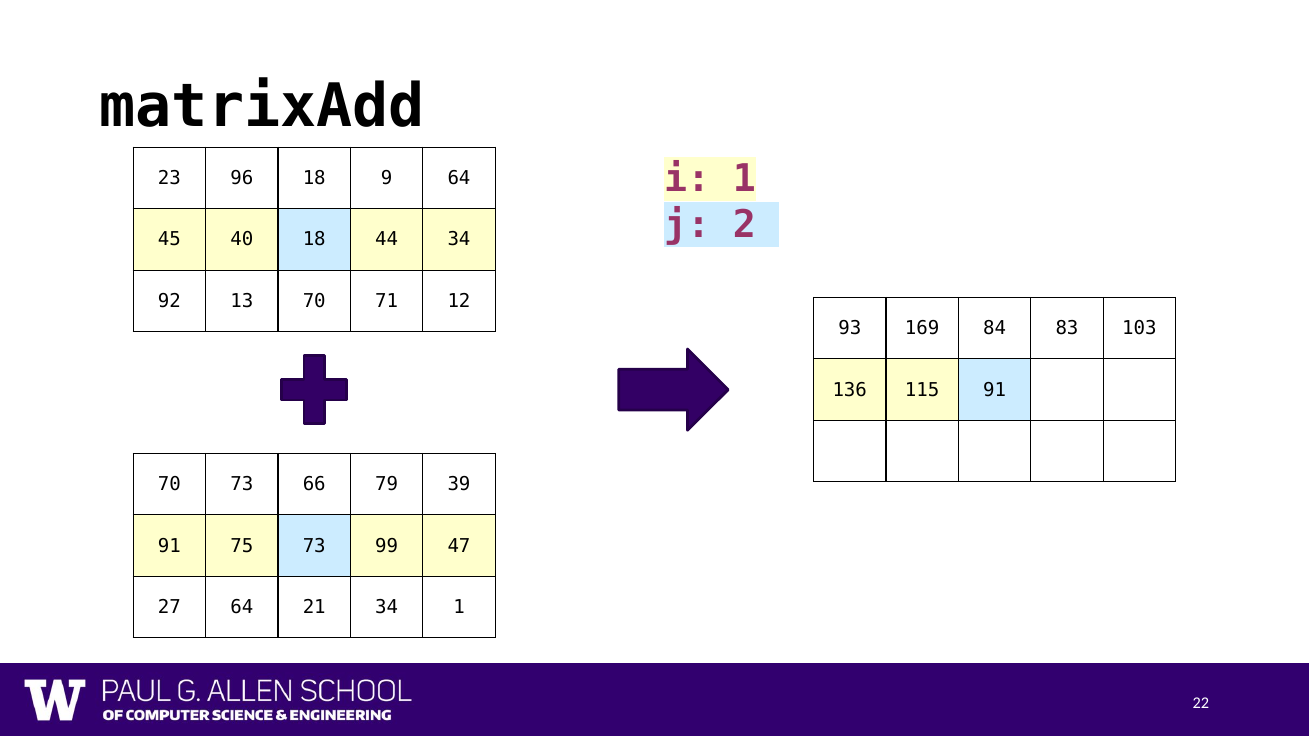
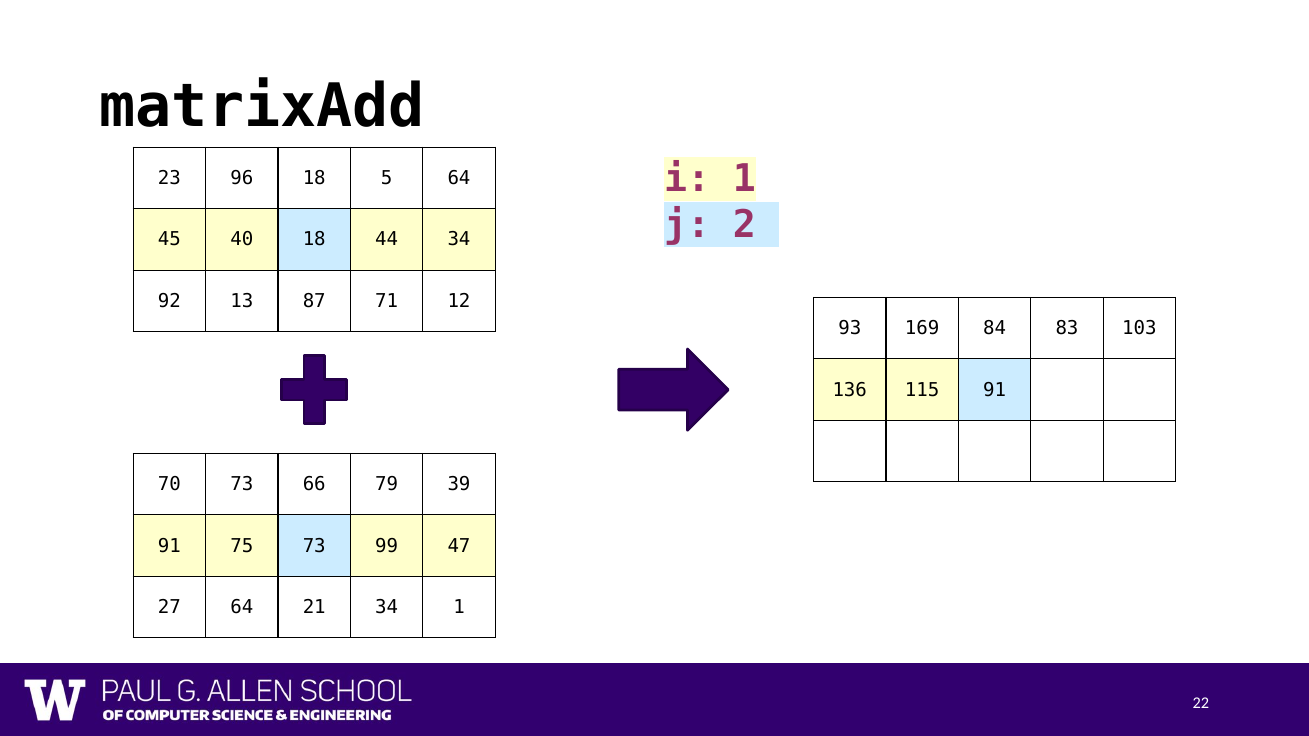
9: 9 -> 5
13 70: 70 -> 87
